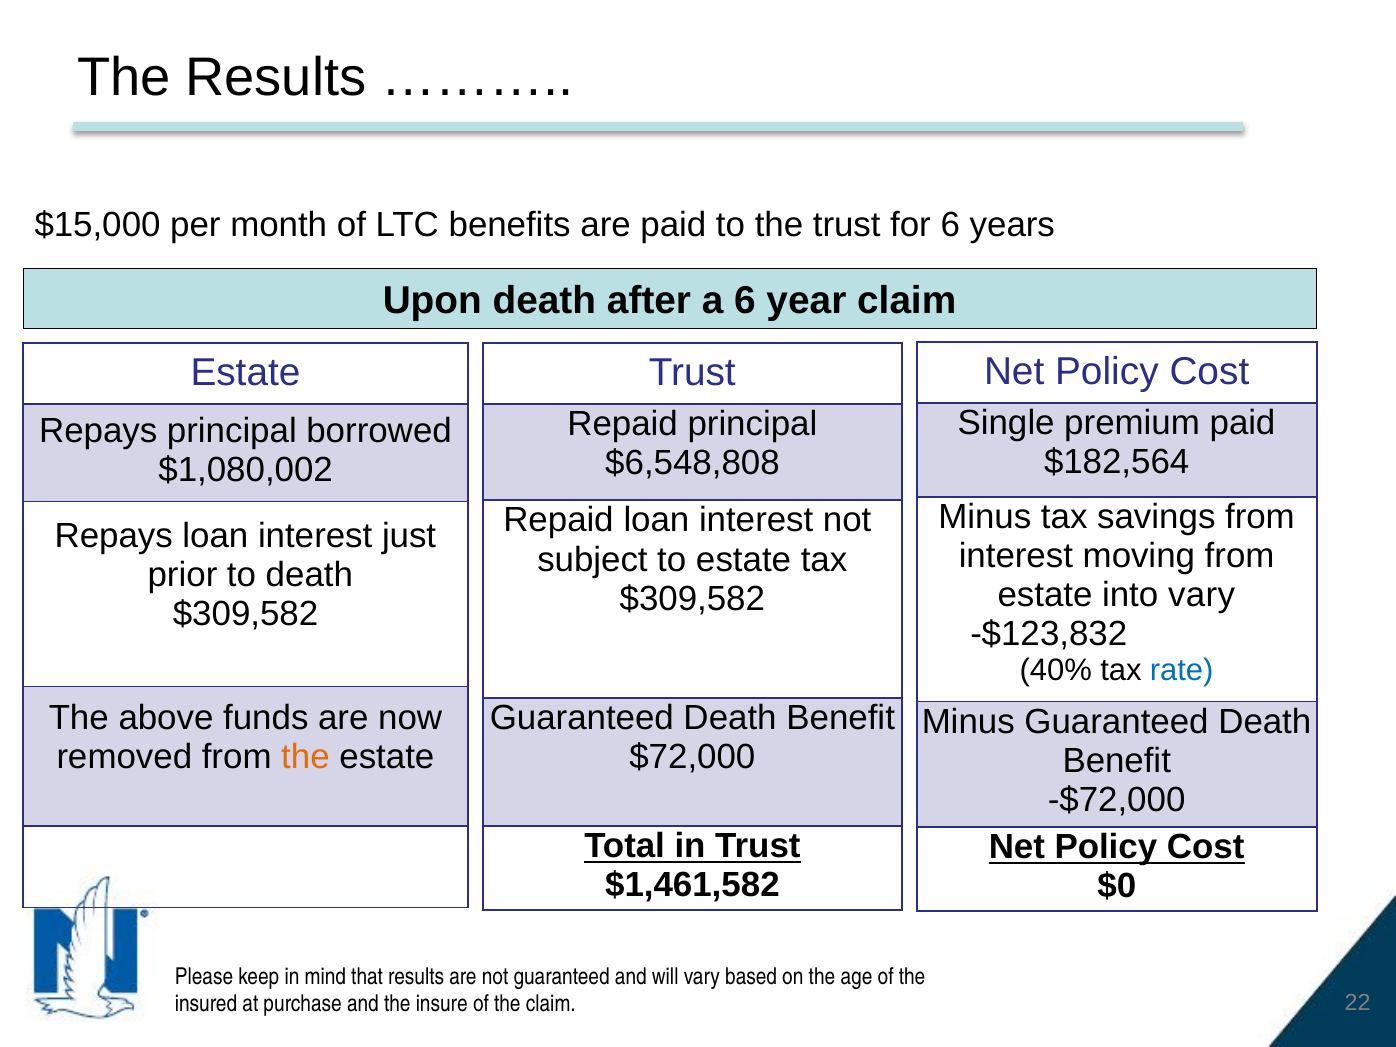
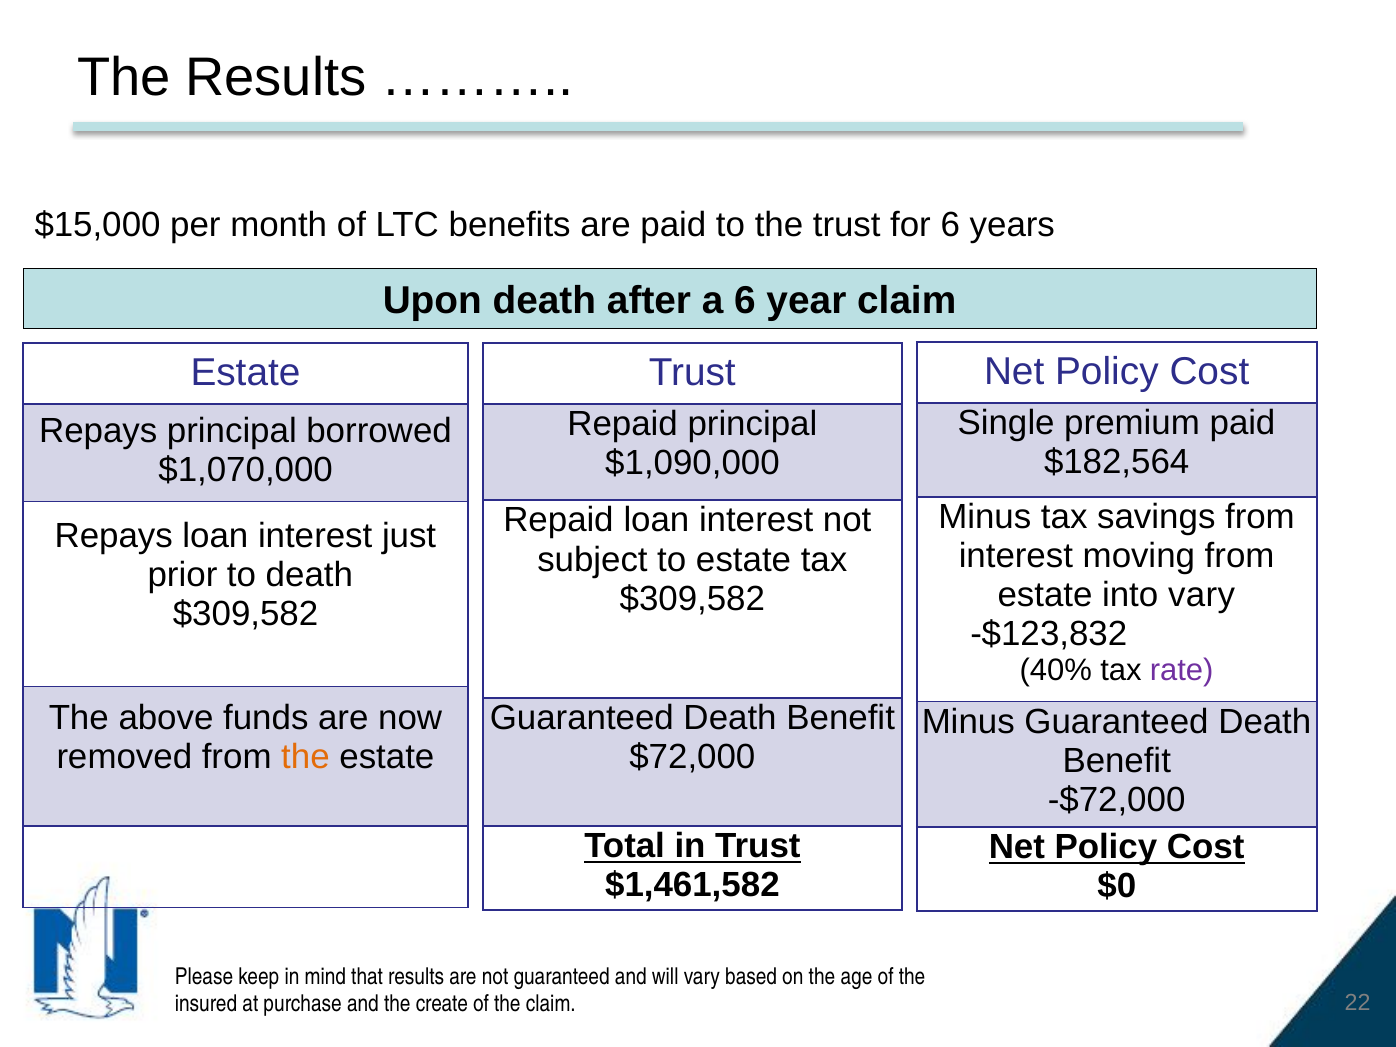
$6,548,808: $6,548,808 -> $1,090,000
$1,080,002: $1,080,002 -> $1,070,000
rate colour: blue -> purple
insure: insure -> create
